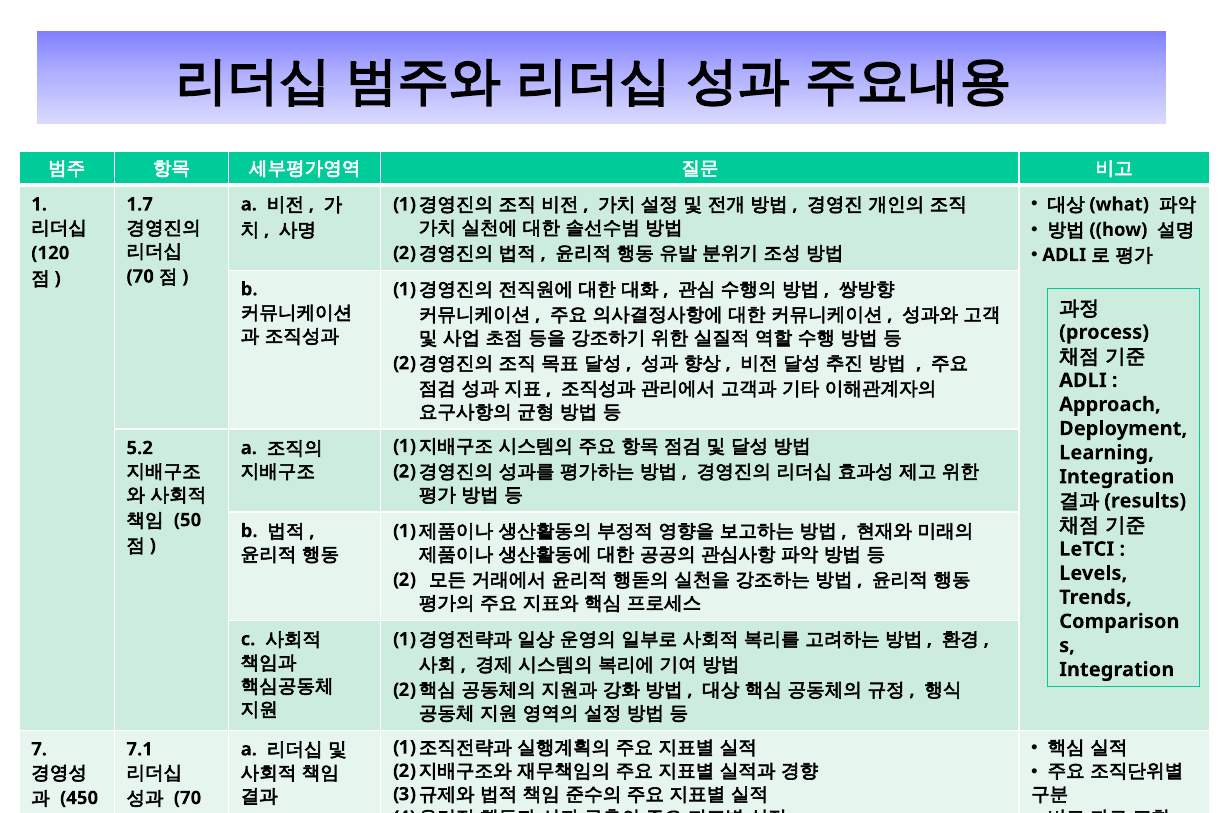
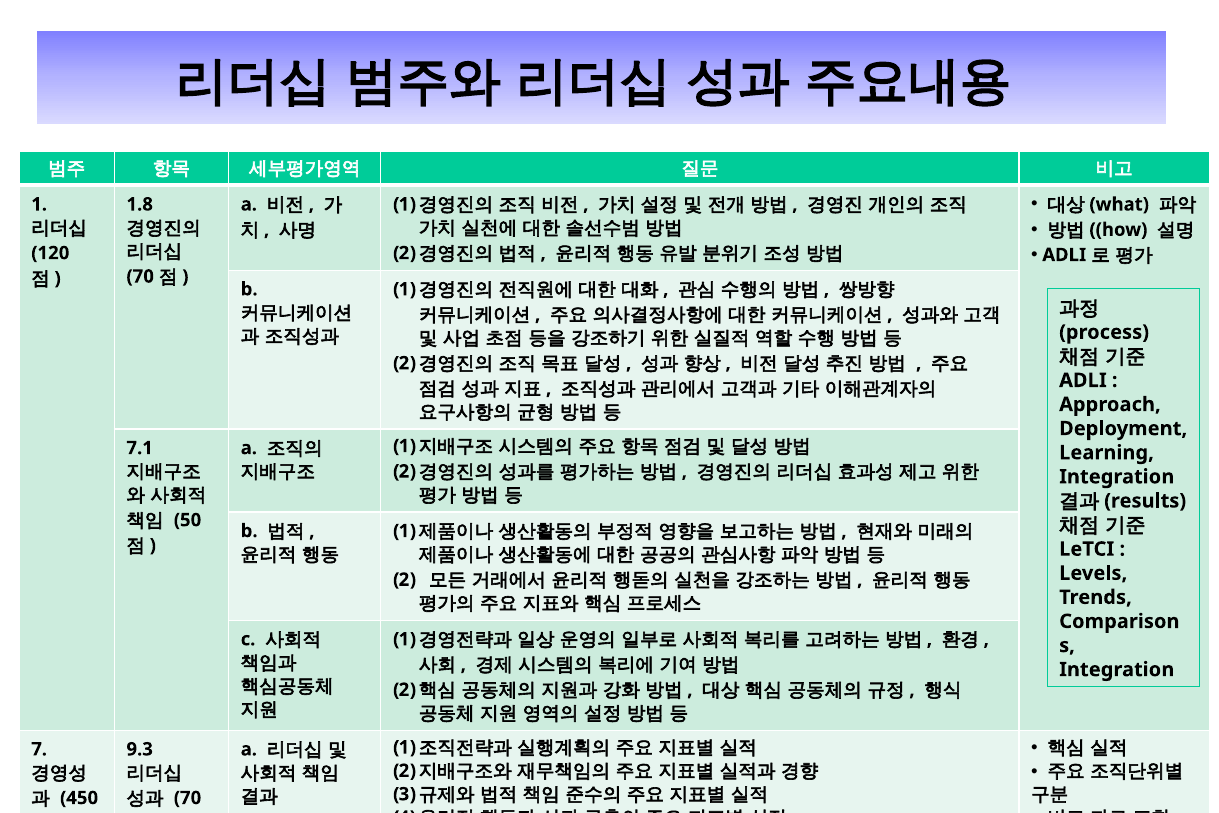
1.7: 1.7 -> 1.8
5.2: 5.2 -> 7.1
7.1: 7.1 -> 9.3
